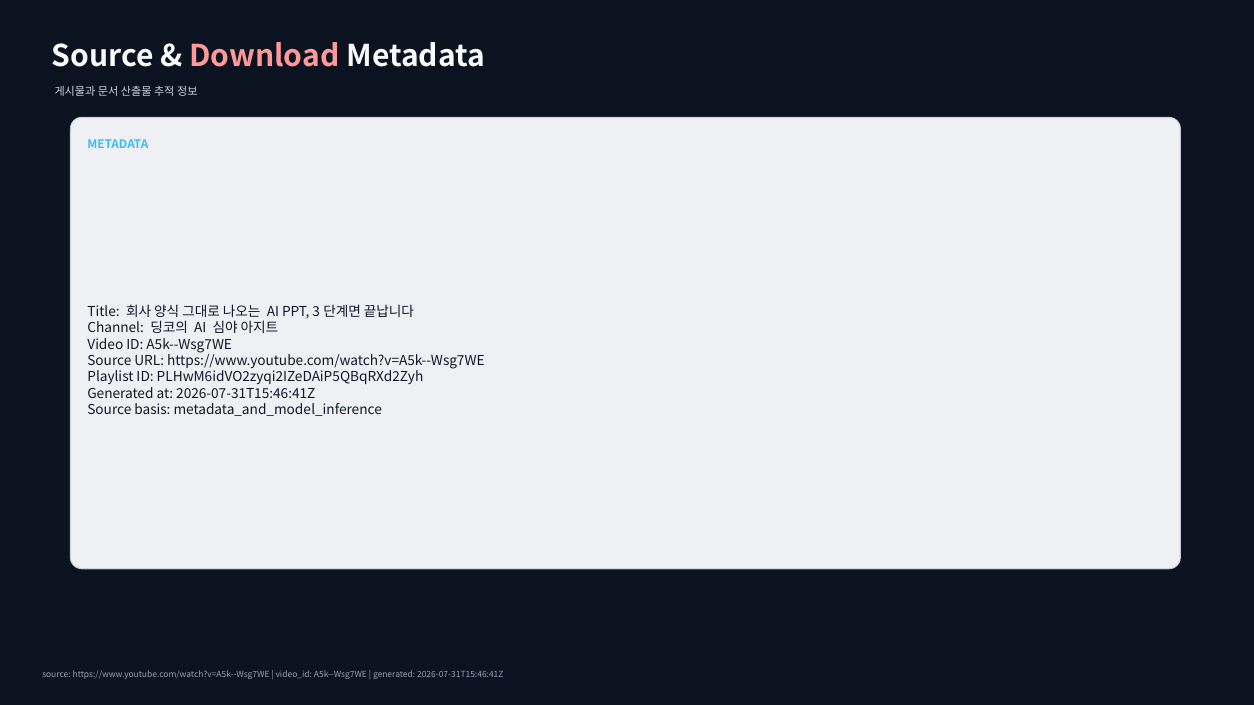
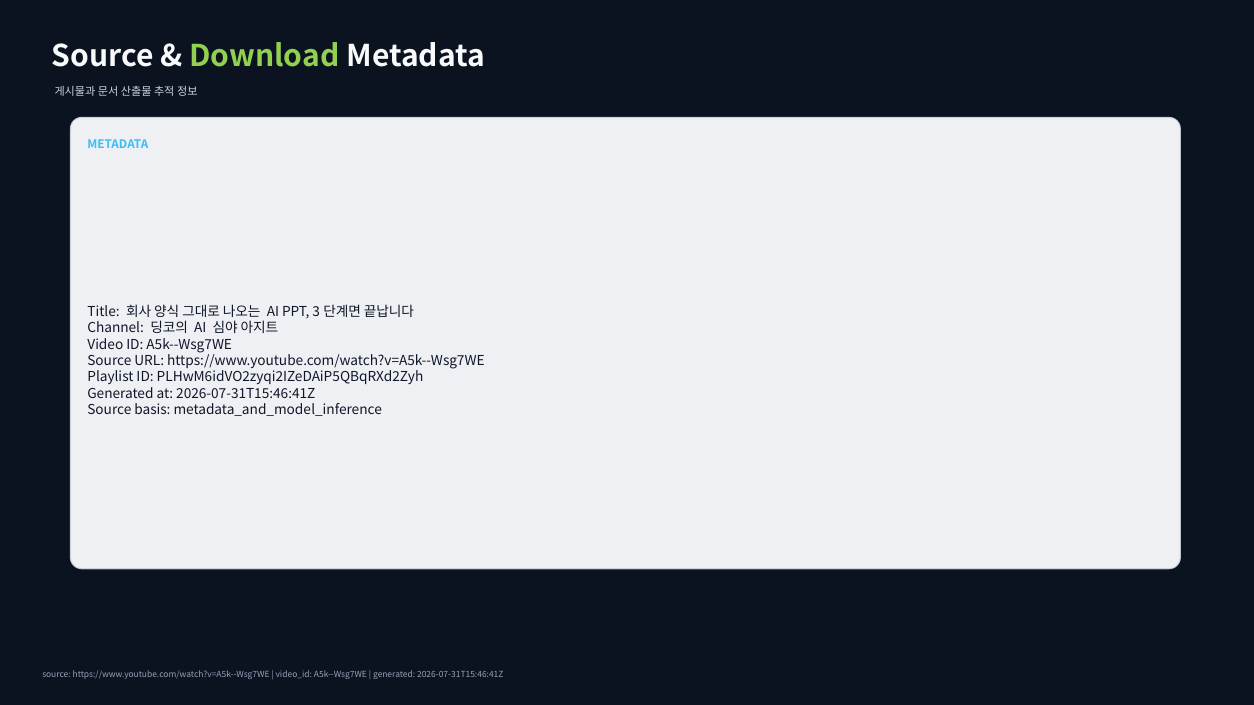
Download colour: pink -> light green
